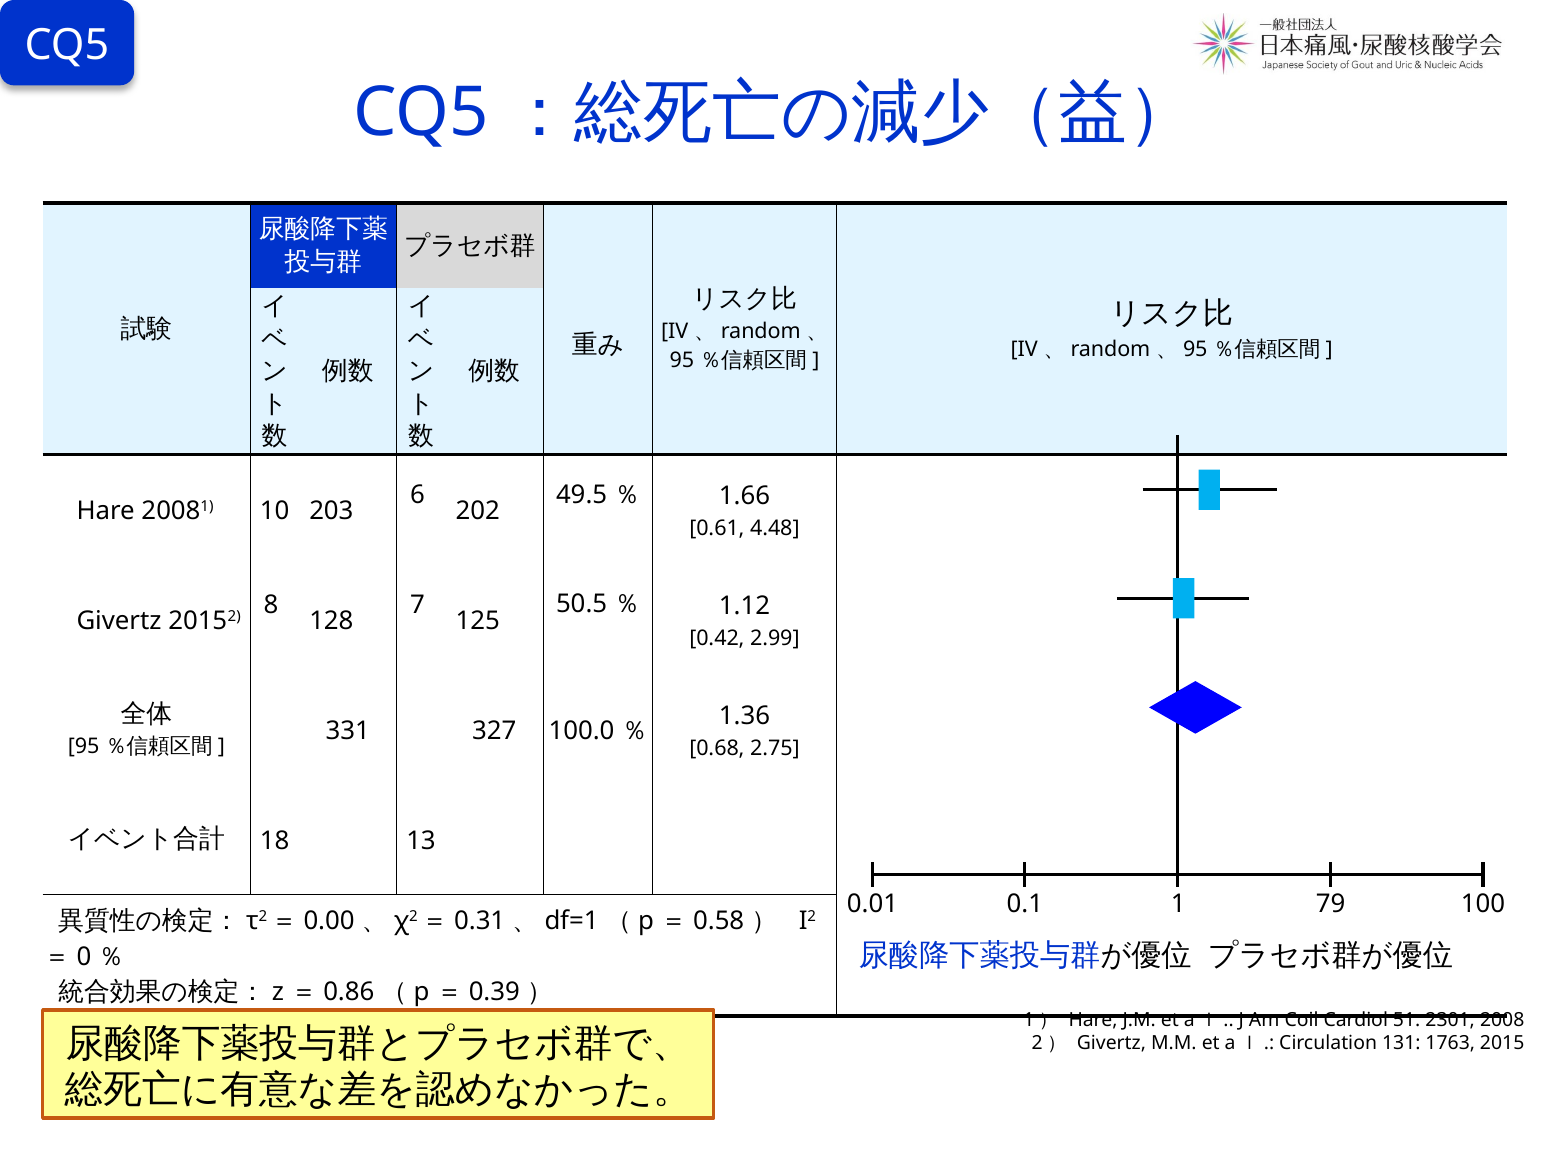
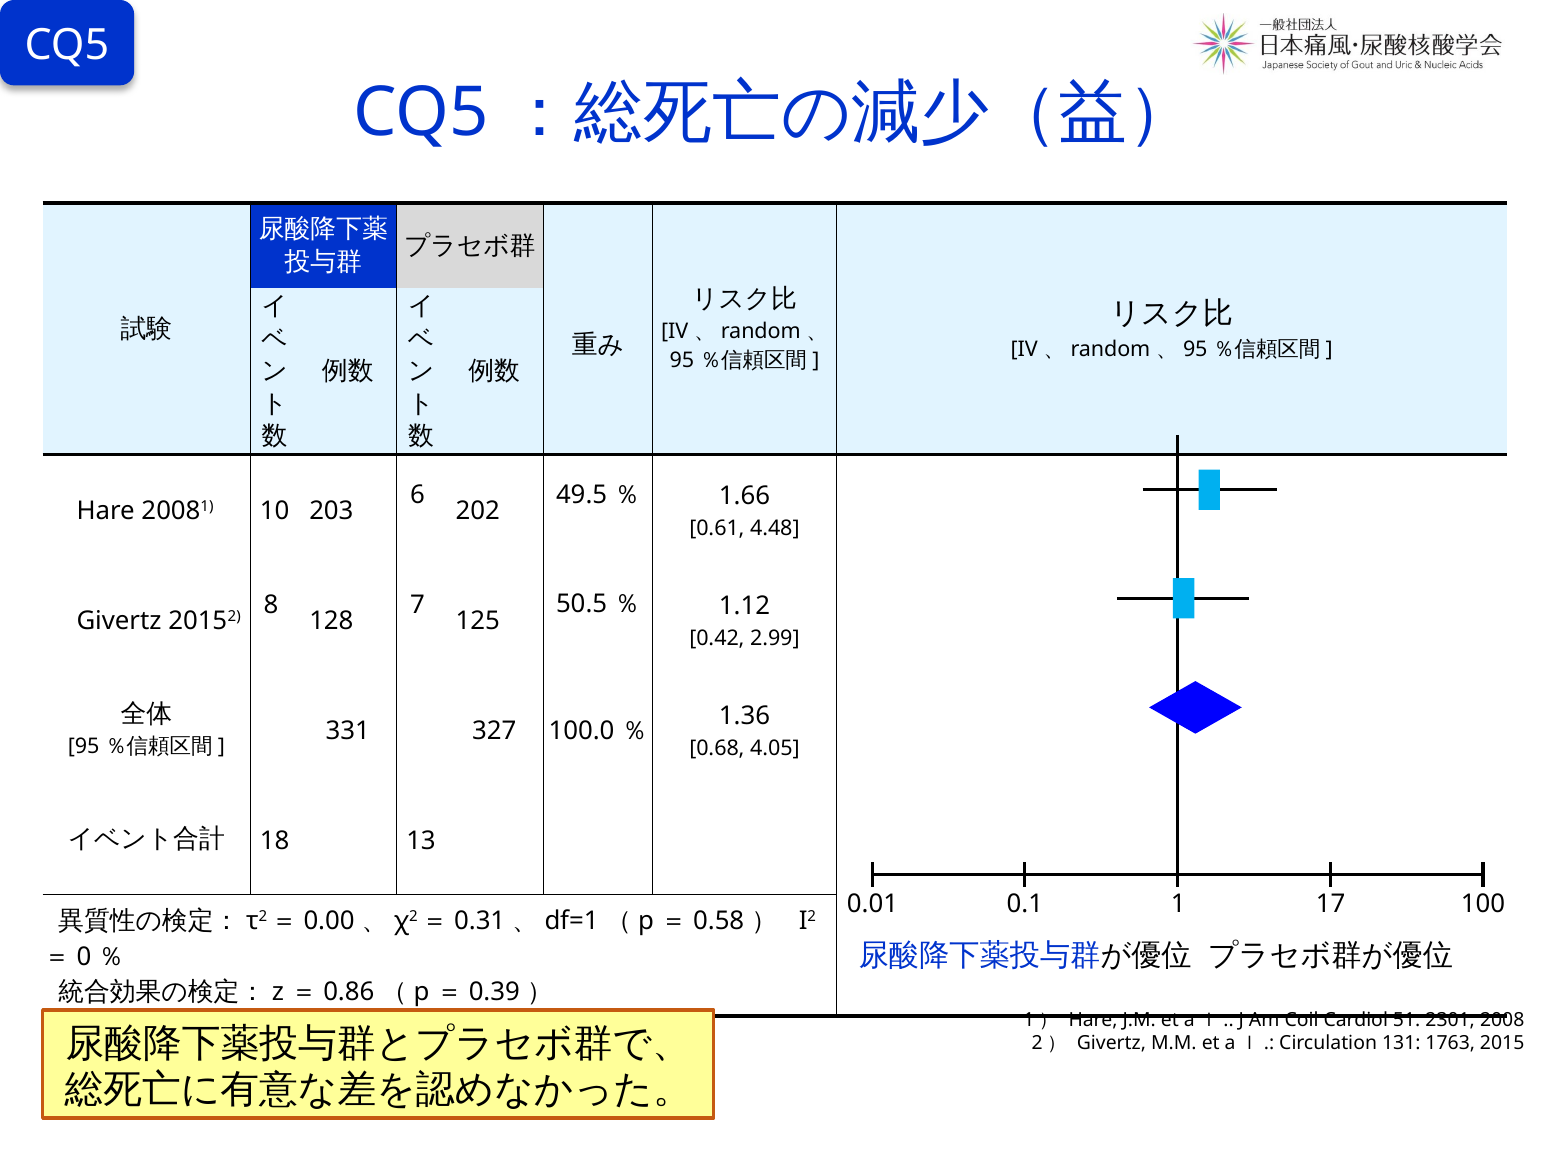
2.75: 2.75 -> 4.05
79: 79 -> 17
